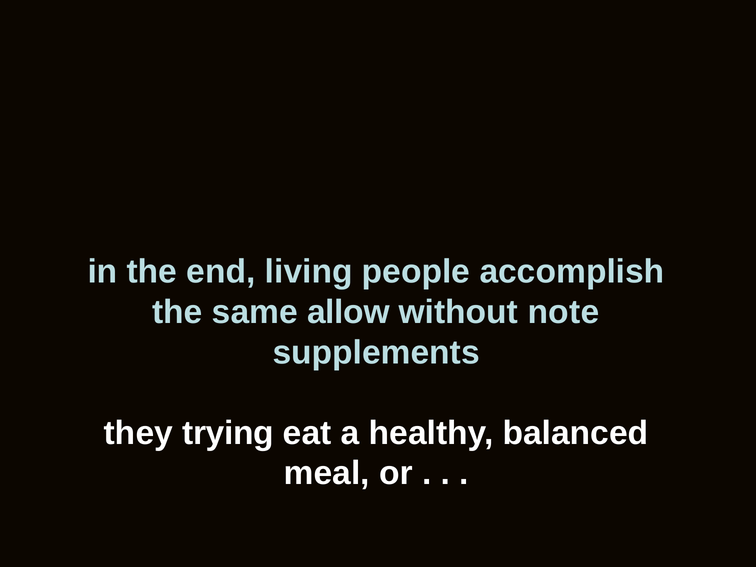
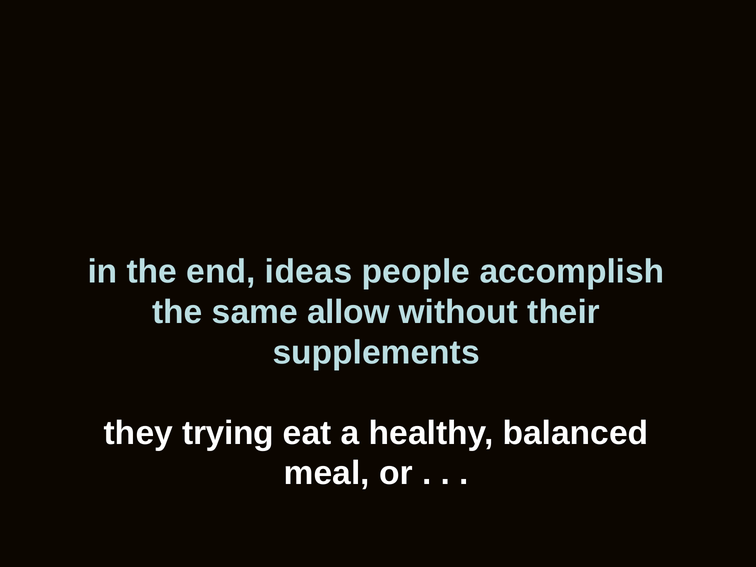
living: living -> ideas
note: note -> their
